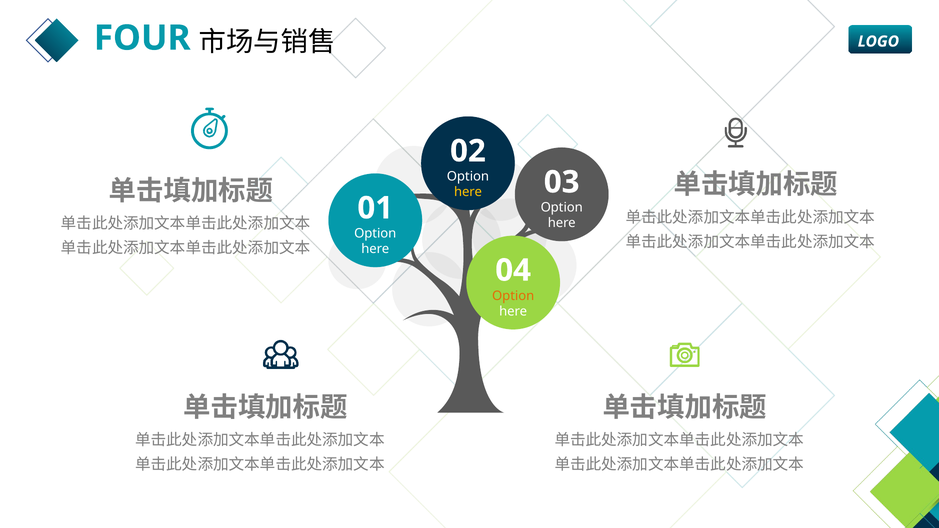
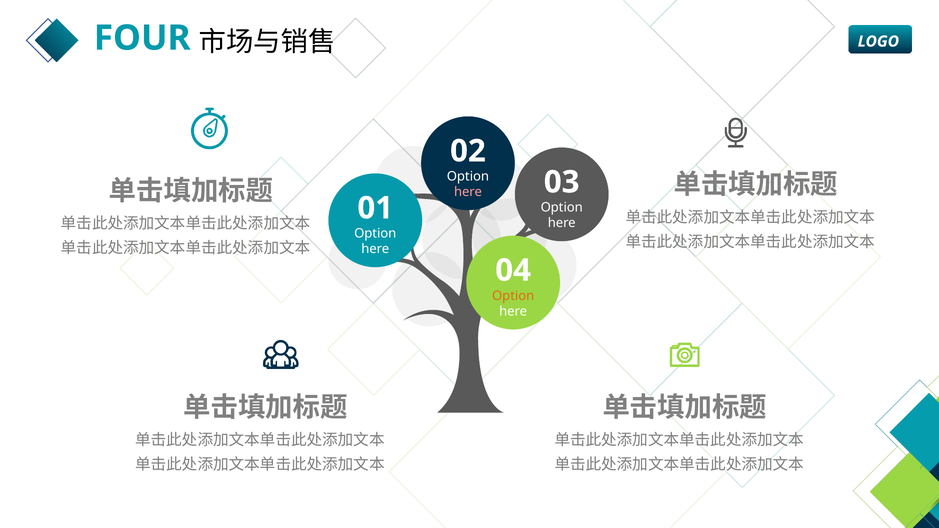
here at (468, 192) colour: yellow -> pink
